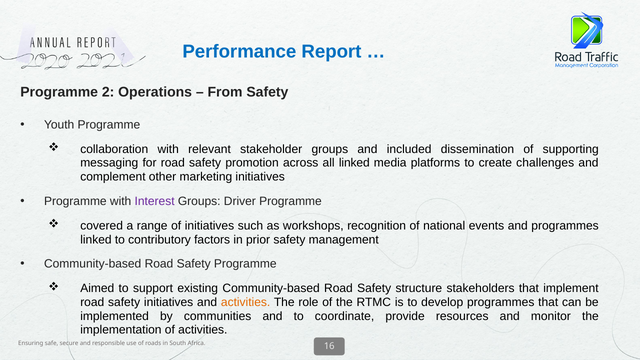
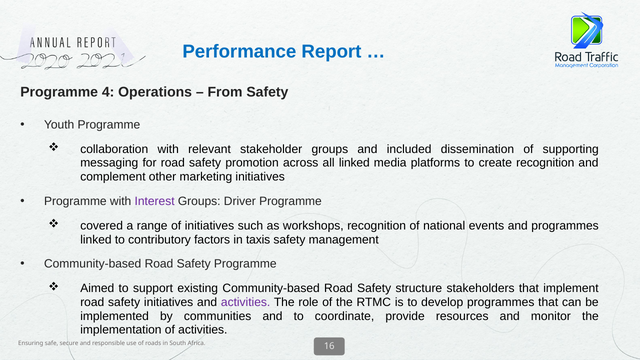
2: 2 -> 4
create challenges: challenges -> recognition
prior: prior -> taxis
activities at (246, 302) colour: orange -> purple
